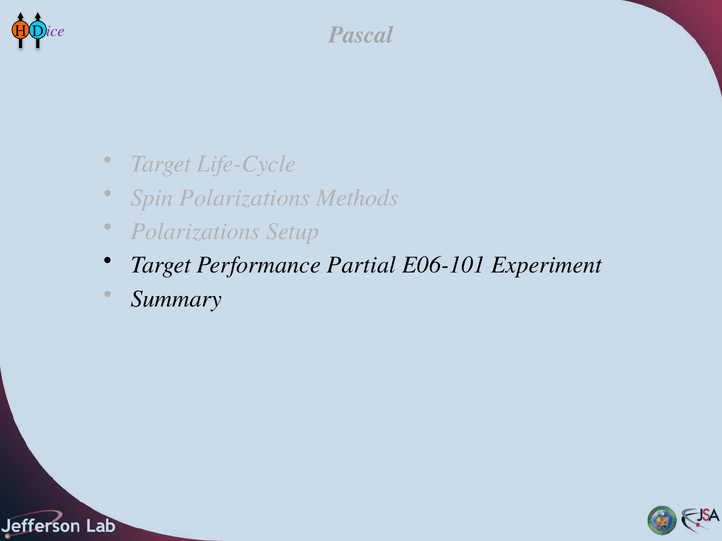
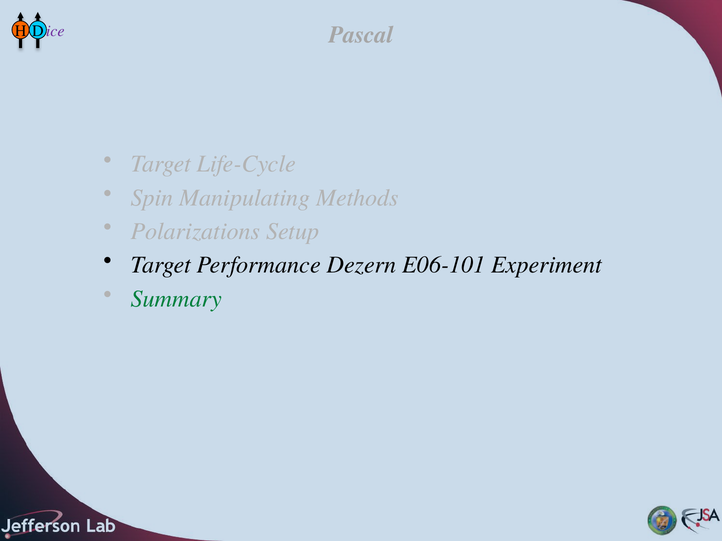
Spin Polarizations: Polarizations -> Manipulating
Partial: Partial -> Dezern
Summary colour: black -> green
